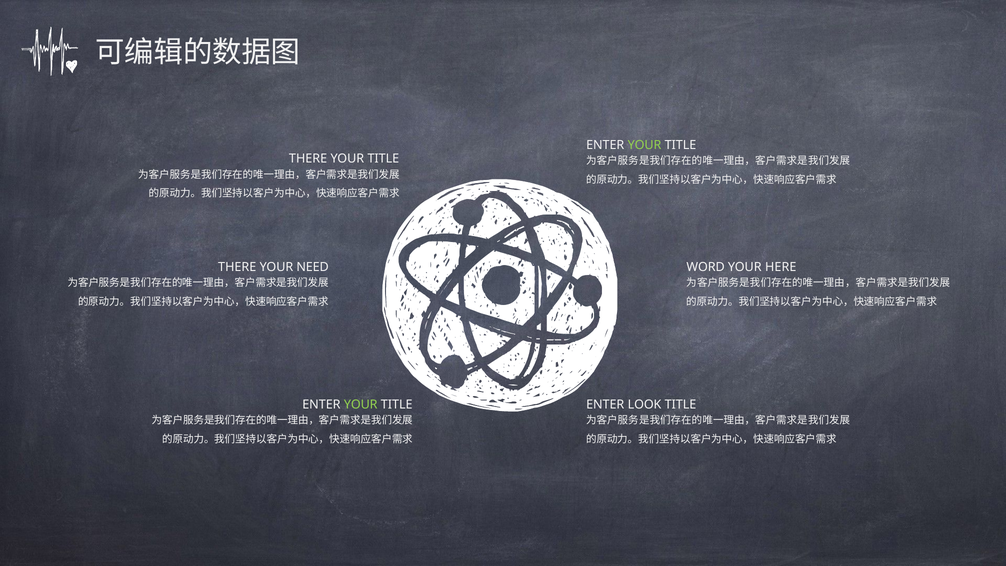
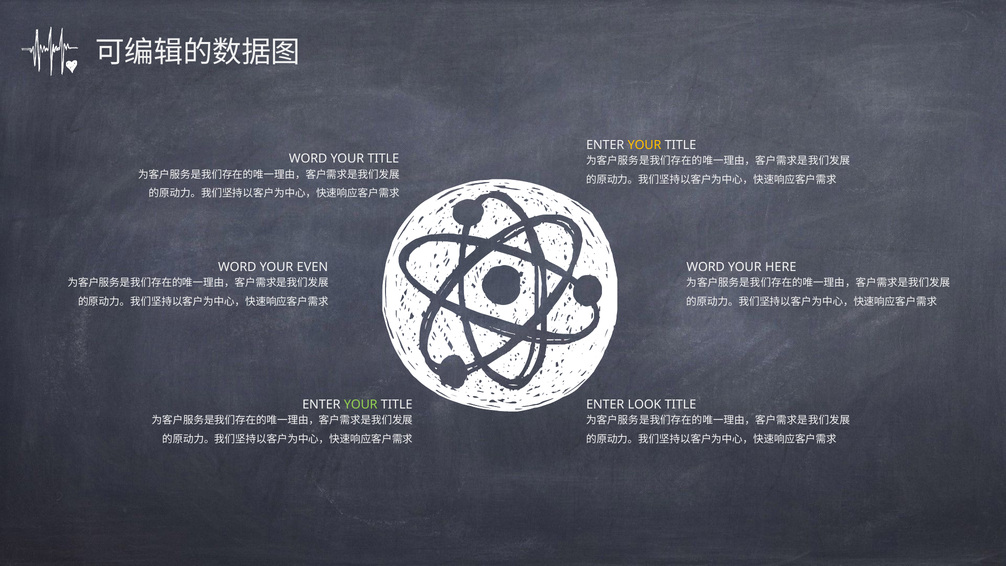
YOUR at (645, 145) colour: light green -> yellow
THERE at (308, 159): THERE -> WORD
THERE at (237, 267): THERE -> WORD
NEED: NEED -> EVEN
